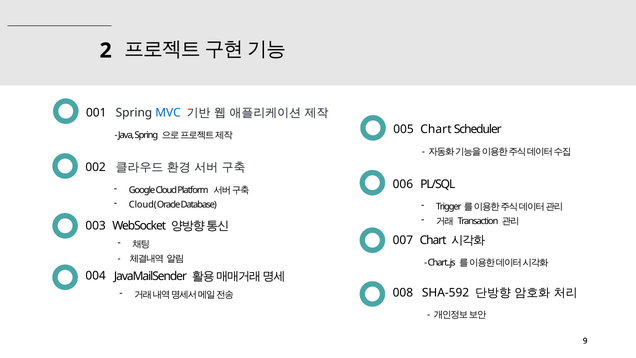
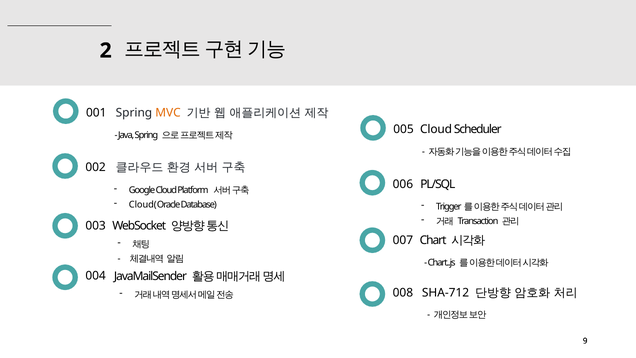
MVC colour: blue -> orange
005 Chart: Chart -> Cloud
SHA-592: SHA-592 -> SHA-712
